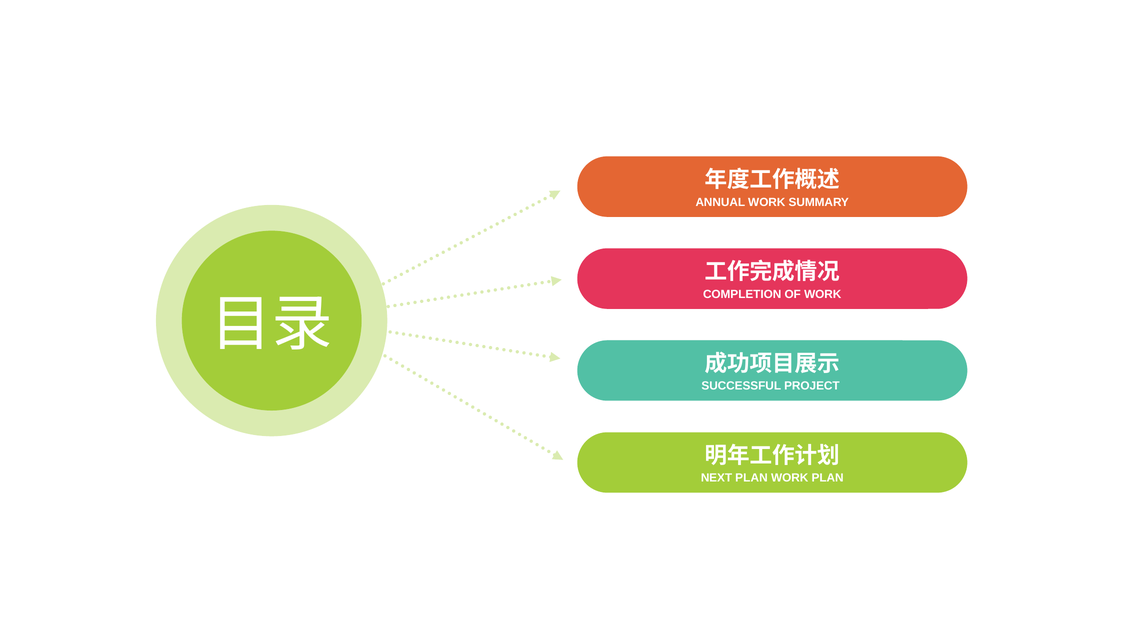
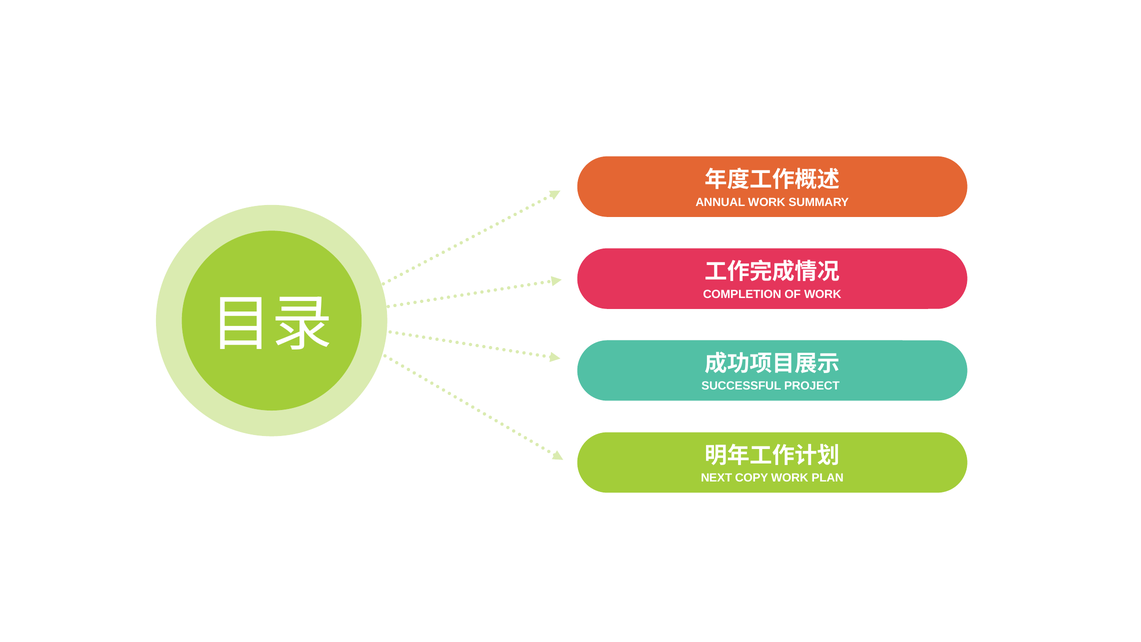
NEXT PLAN: PLAN -> COPY
